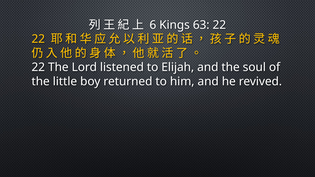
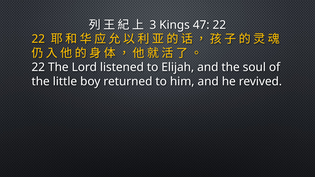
6: 6 -> 3
63: 63 -> 47
